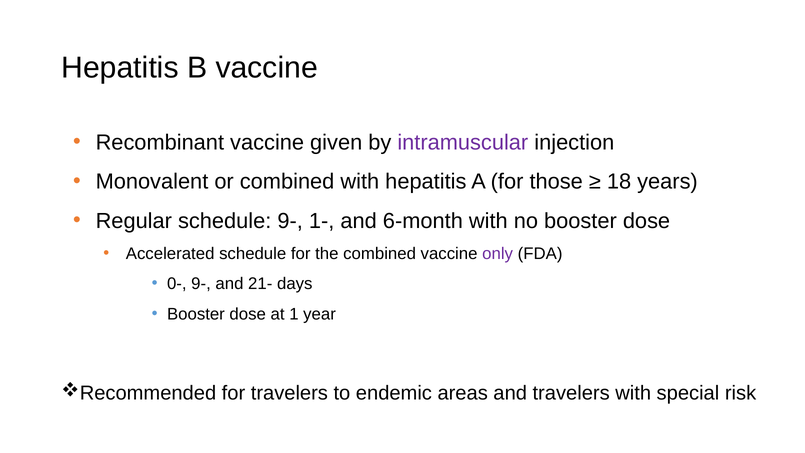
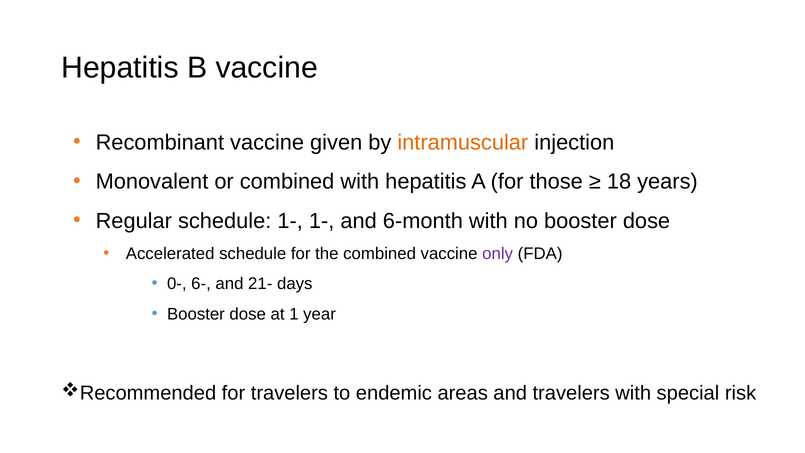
intramuscular colour: purple -> orange
schedule 9-: 9- -> 1-
0- 9-: 9- -> 6-
